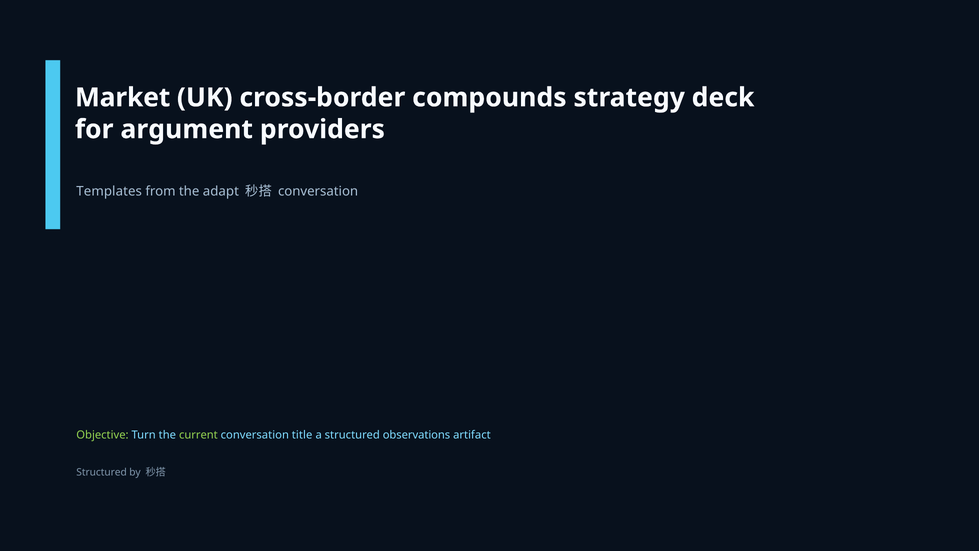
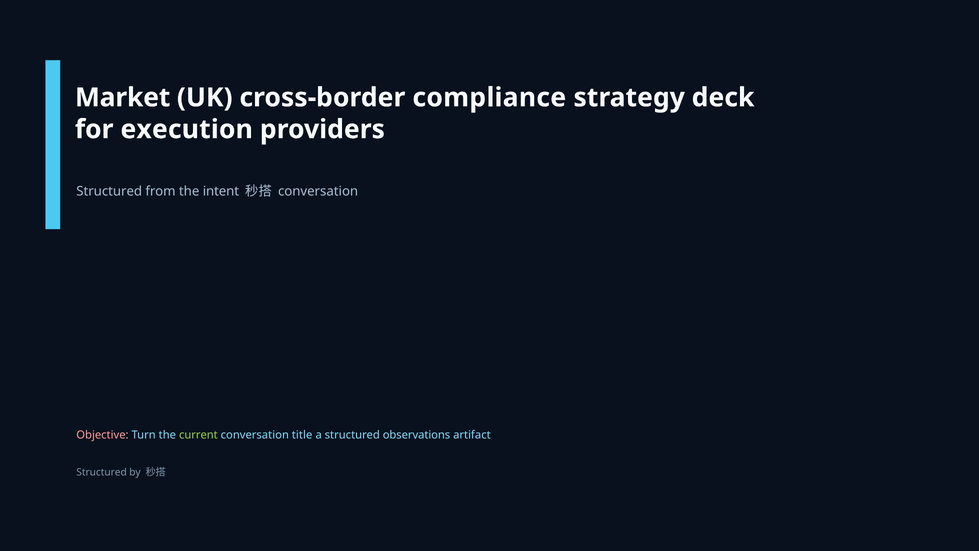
compounds: compounds -> compliance
argument: argument -> execution
Templates at (109, 191): Templates -> Structured
adapt: adapt -> intent
Objective colour: light green -> pink
